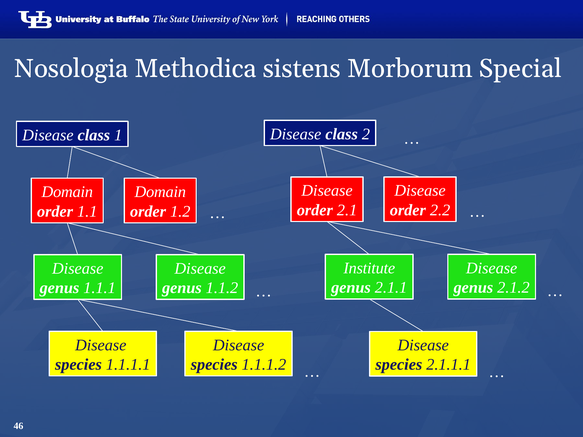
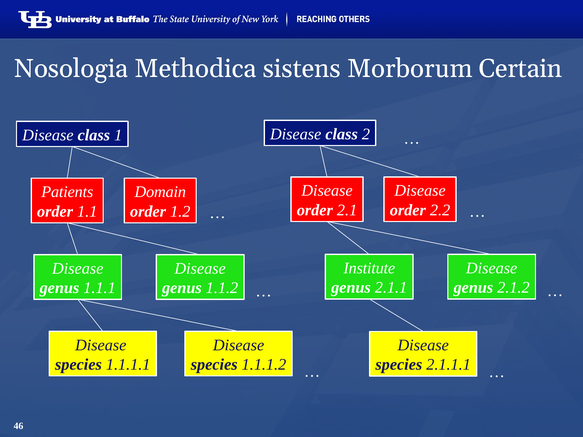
Special: Special -> Certain
Domain at (67, 192): Domain -> Patients
